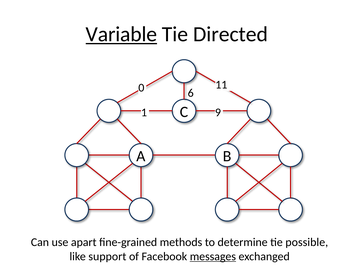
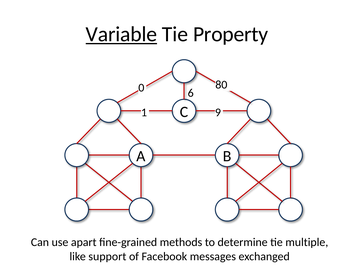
Directed: Directed -> Property
11: 11 -> 80
possible: possible -> multiple
messages underline: present -> none
